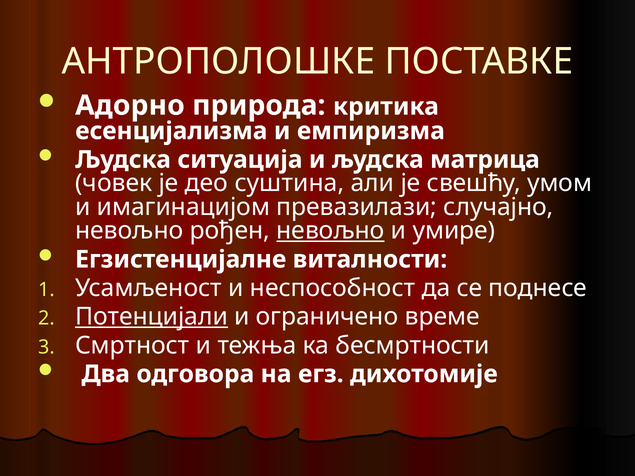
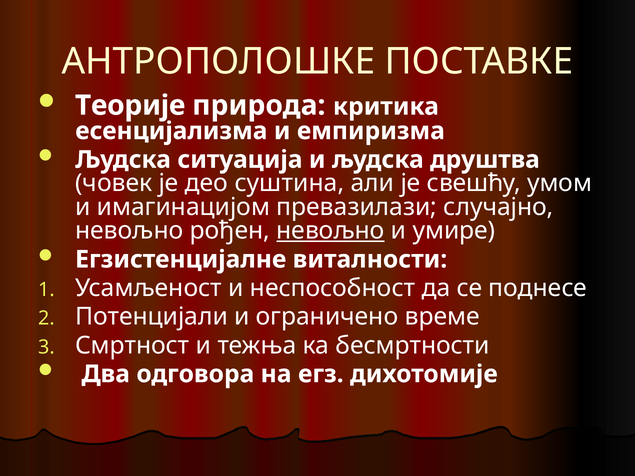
Адорно: Адорно -> Теорије
матрица: матрица -> друштва
Потенцијали underline: present -> none
